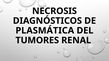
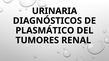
NECROSIS: NECROSIS -> URINARIA
PLASMÁTICA: PLASMÁTICA -> PLASMÁTICO
